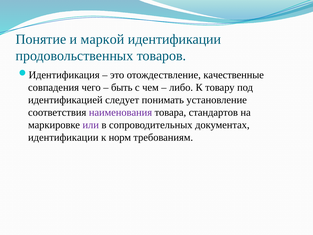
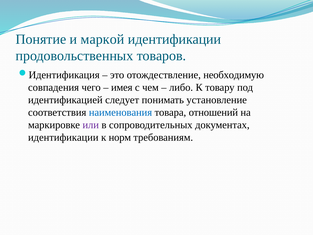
качественные: качественные -> необходимую
быть: быть -> имея
наименования colour: purple -> blue
стандартов: стандартов -> отношений
